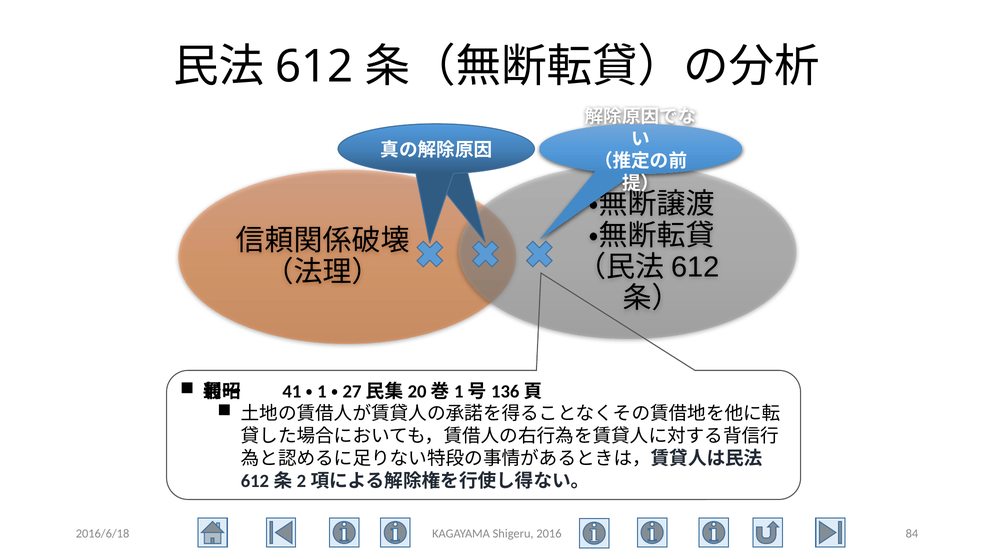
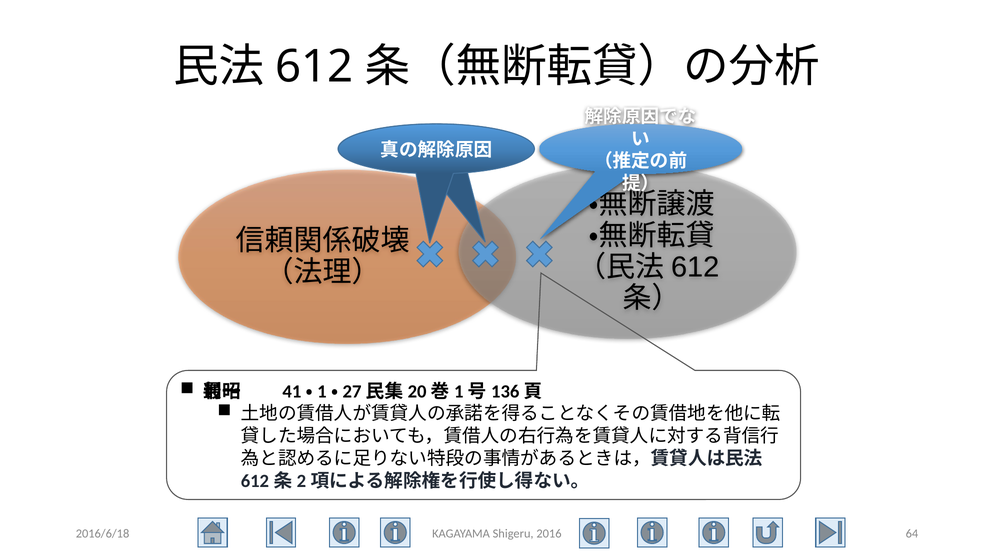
84: 84 -> 64
